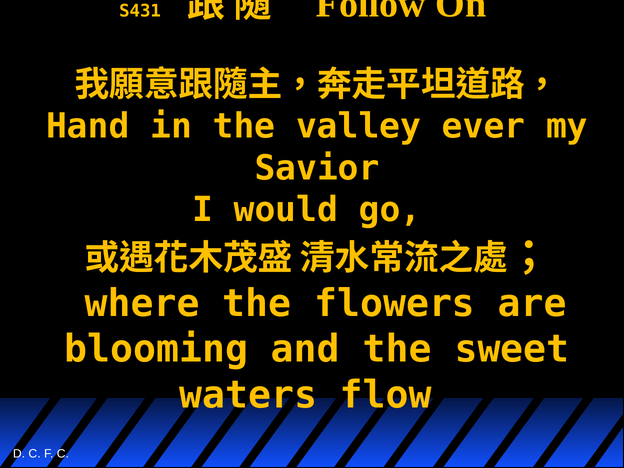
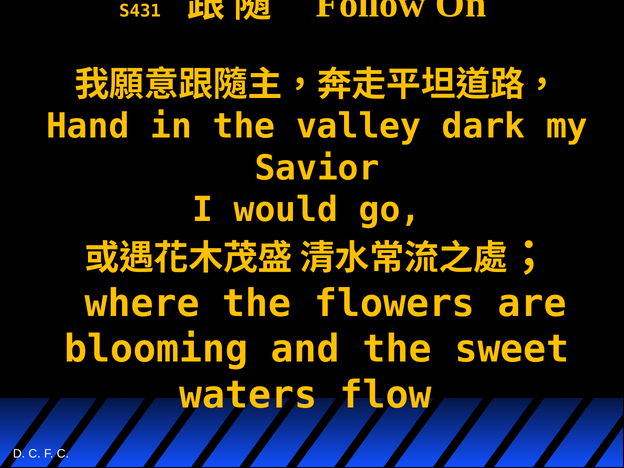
ever: ever -> dark
